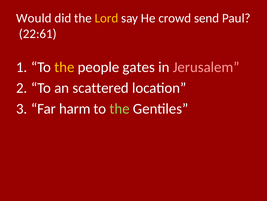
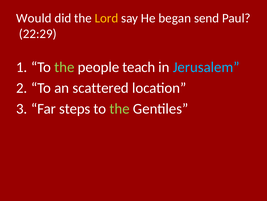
crowd: crowd -> began
22:61: 22:61 -> 22:29
the at (64, 67) colour: yellow -> light green
gates: gates -> teach
Jerusalem colour: pink -> light blue
harm: harm -> steps
